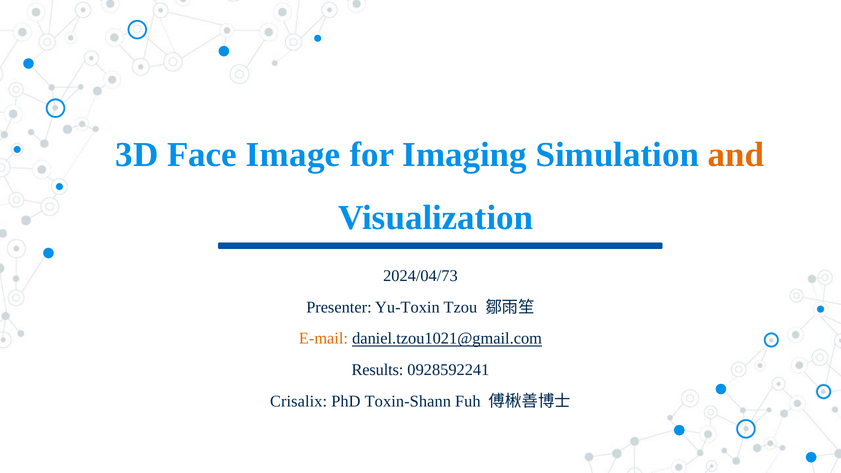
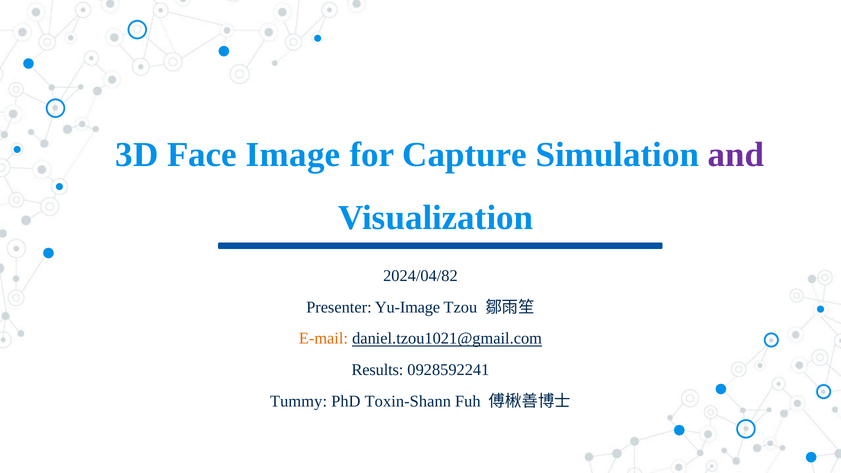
Imaging: Imaging -> Capture
and colour: orange -> purple
2024/04/73: 2024/04/73 -> 2024/04/82
Yu-Toxin: Yu-Toxin -> Yu-Image
Crisalix: Crisalix -> Tummy
